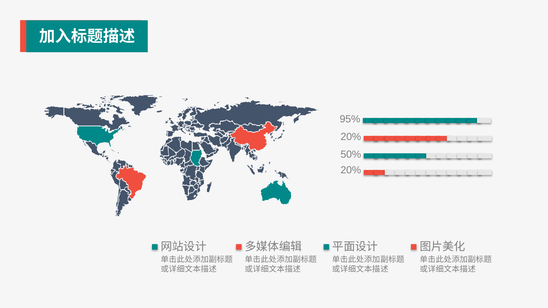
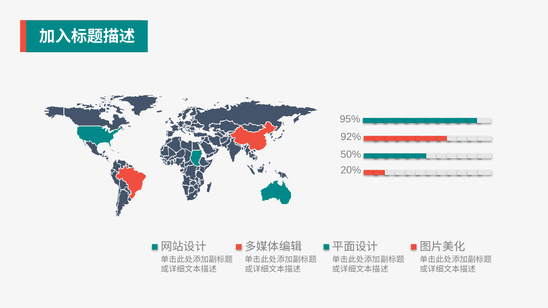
20% at (351, 137): 20% -> 92%
